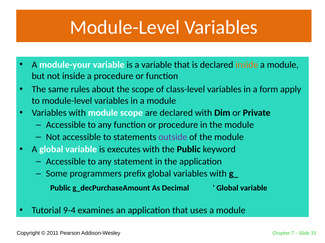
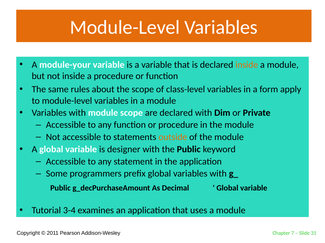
outside colour: purple -> orange
executes: executes -> designer
9-4: 9-4 -> 3-4
